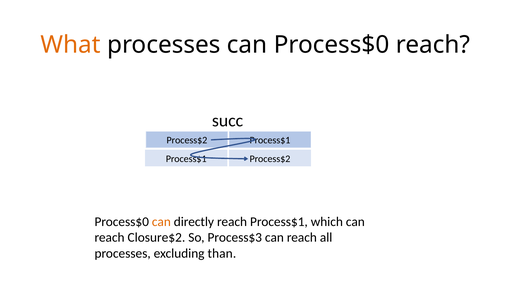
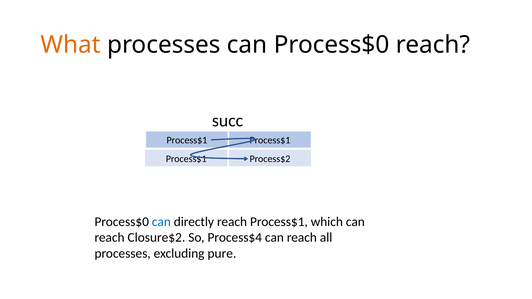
Process$2 at (187, 140): Process$2 -> Process$1
can at (161, 222) colour: orange -> blue
Process$3: Process$3 -> Process$4
than: than -> pure
